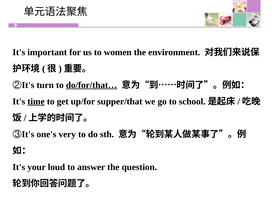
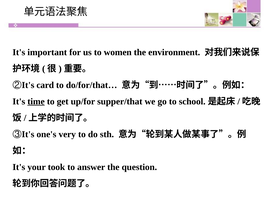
turn: turn -> card
do/for/that… underline: present -> none
loud: loud -> took
